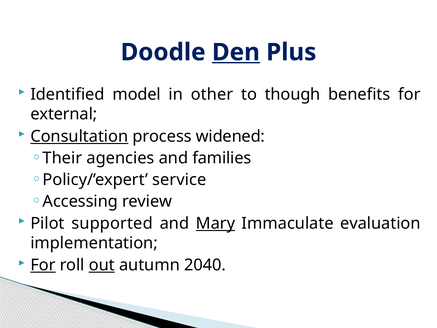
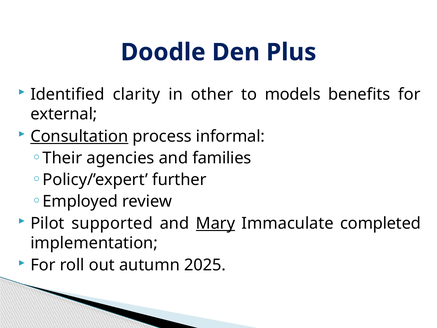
Den underline: present -> none
model: model -> clarity
though: though -> models
widened: widened -> informal
service: service -> further
Accessing: Accessing -> Employed
evaluation: evaluation -> completed
For at (43, 265) underline: present -> none
out underline: present -> none
2040: 2040 -> 2025
